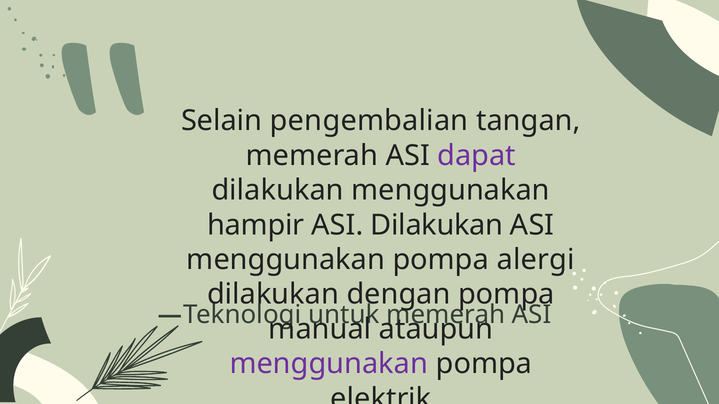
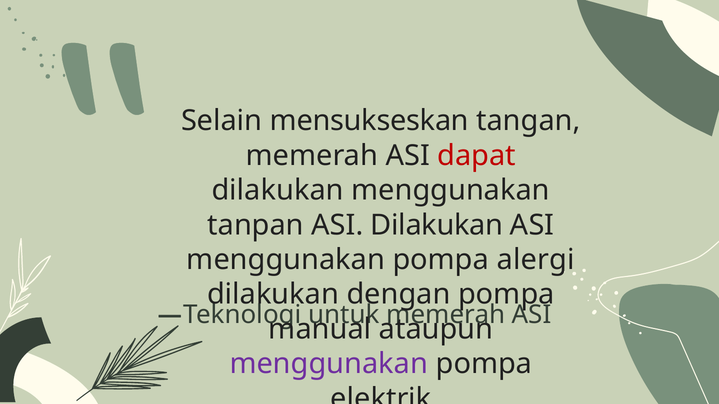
pengembalian: pengembalian -> mensukseskan
dapat colour: purple -> red
hampir: hampir -> tanpan
